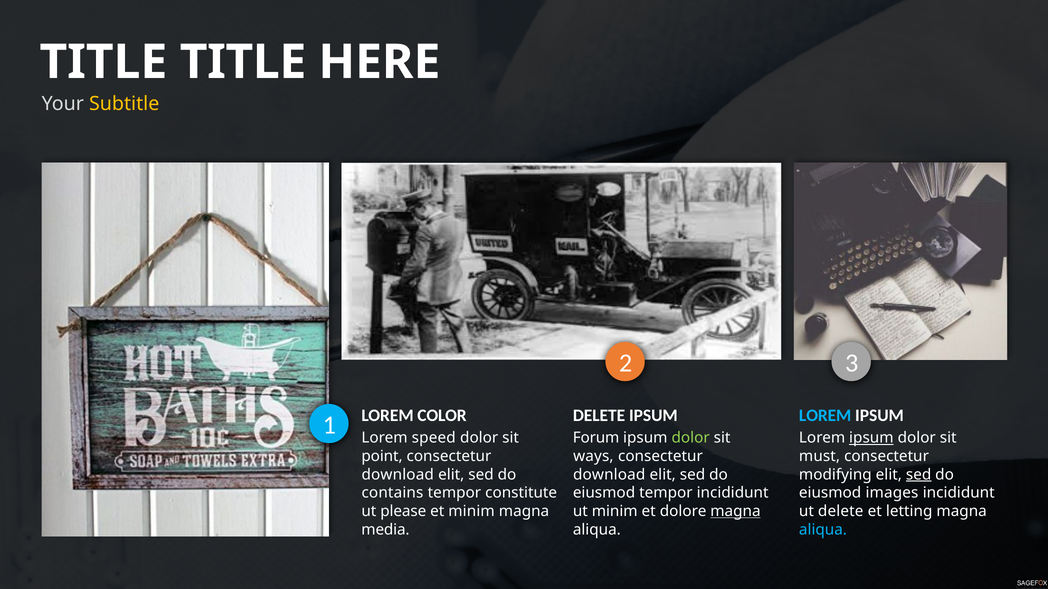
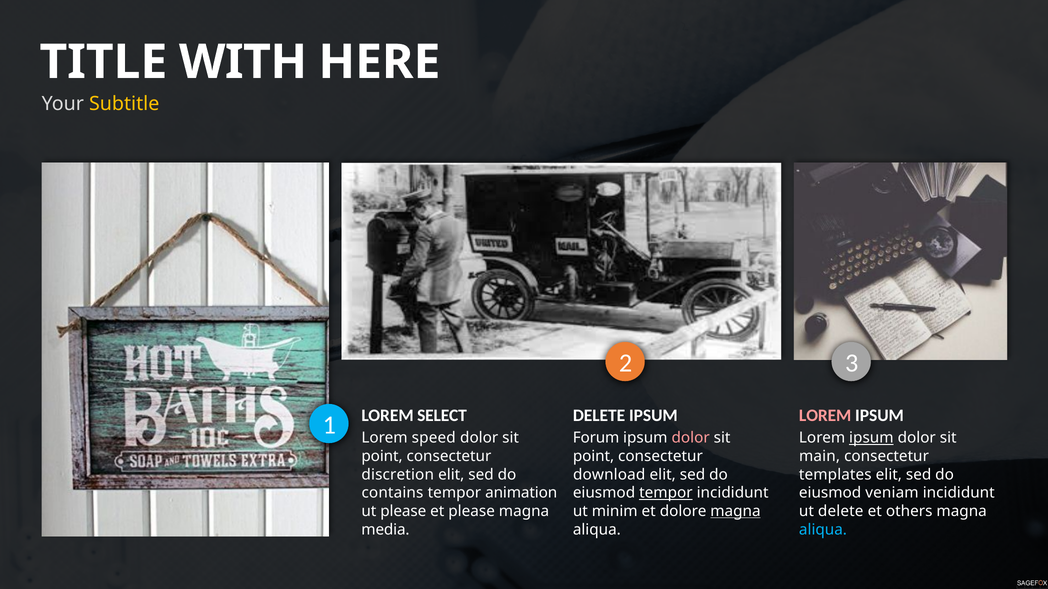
TITLE TITLE: TITLE -> WITH
LOREM at (825, 416) colour: light blue -> pink
COLOR: COLOR -> SELECT
dolor at (691, 438) colour: light green -> pink
ways at (593, 457): ways -> point
must: must -> main
download at (398, 475): download -> discretion
modifying: modifying -> templates
sed at (919, 475) underline: present -> none
constitute: constitute -> animation
tempor at (666, 493) underline: none -> present
images: images -> veniam
et minim: minim -> please
letting: letting -> others
